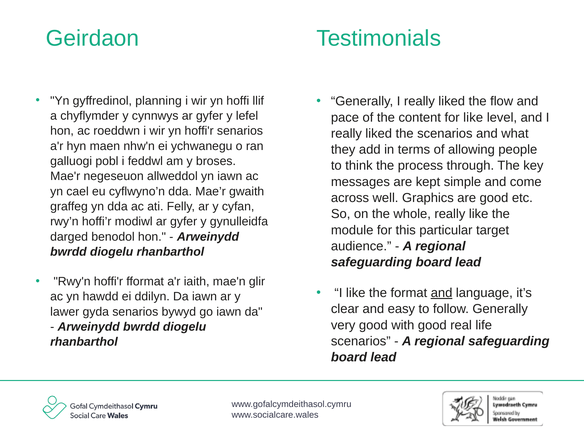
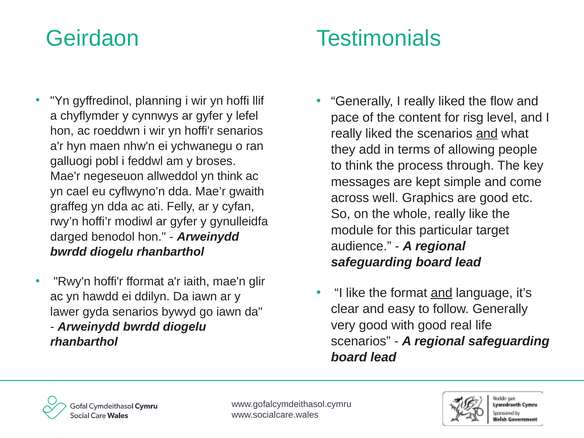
for like: like -> risg
and at (487, 134) underline: none -> present
yn iawn: iawn -> think
